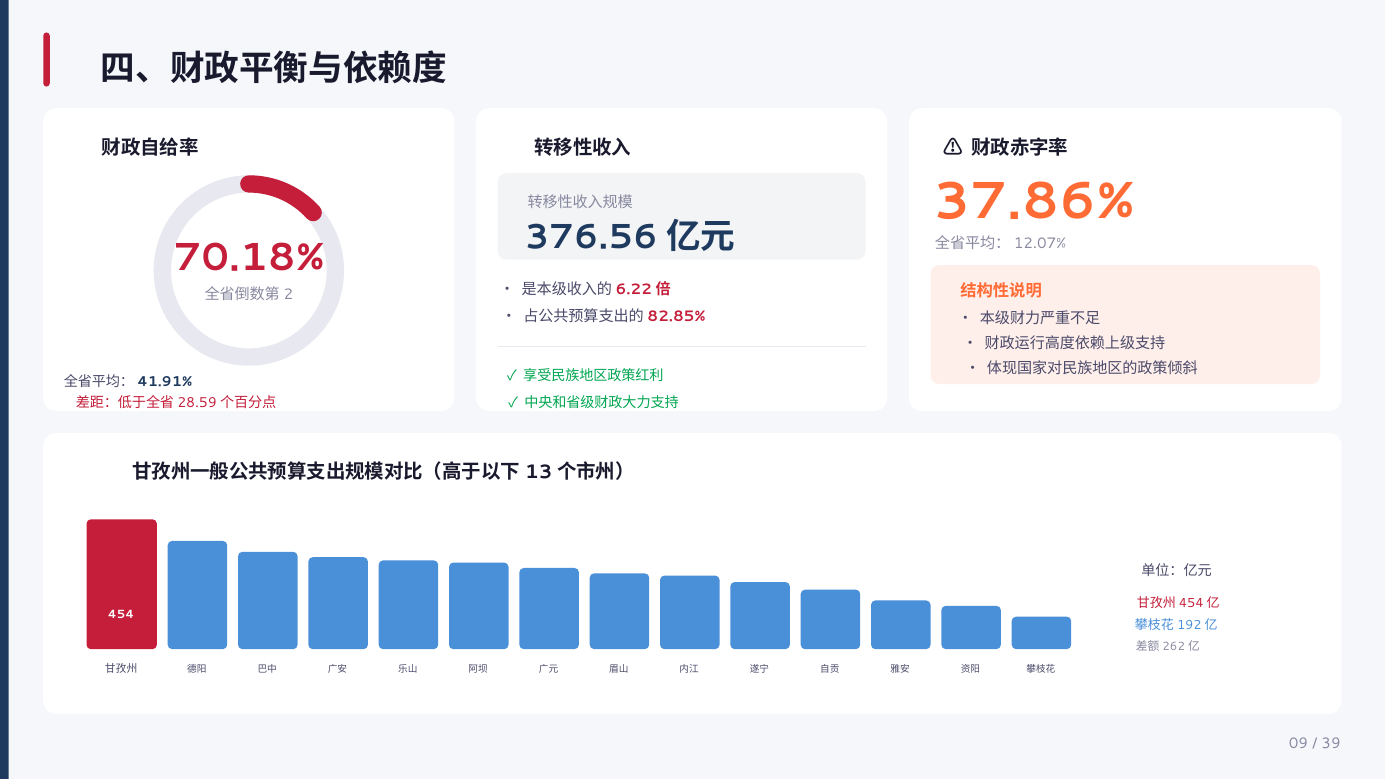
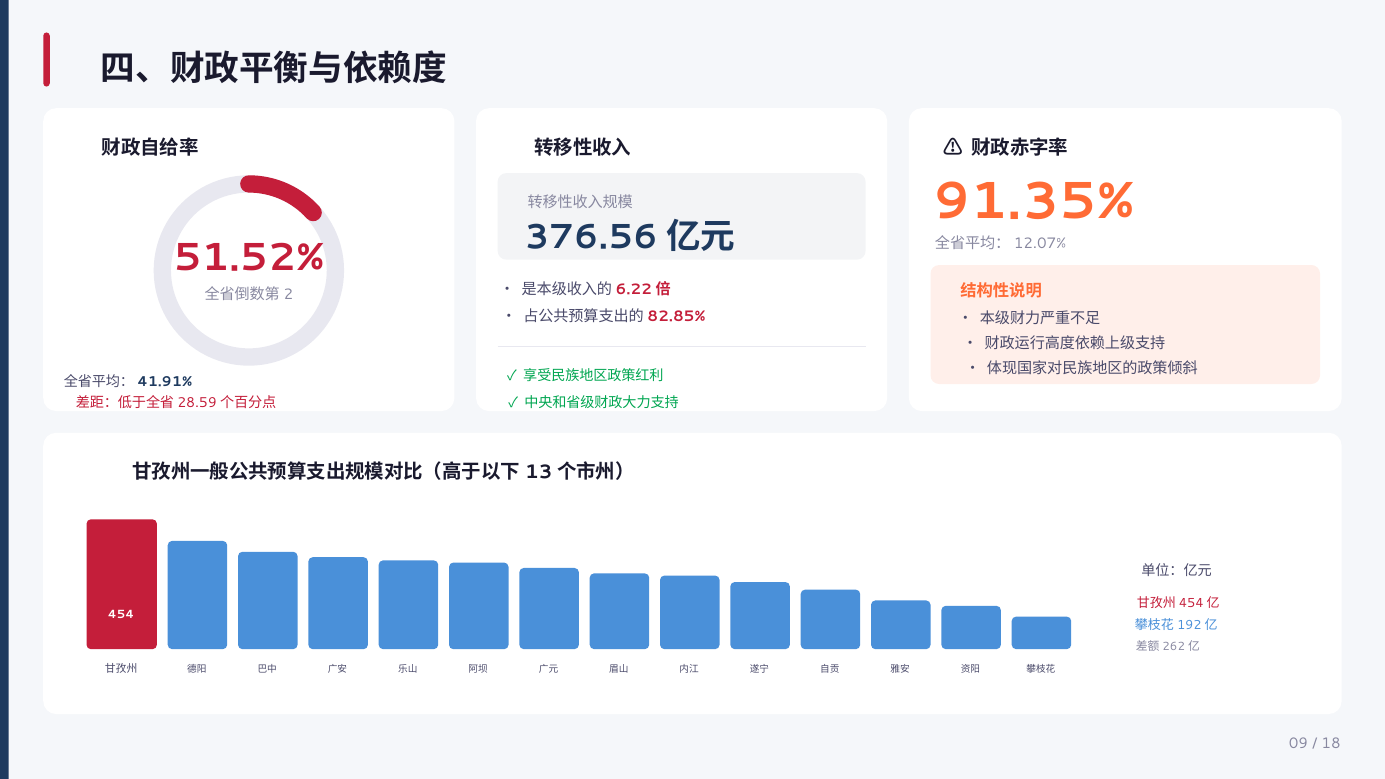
37.86%: 37.86% -> 91.35%
70.18%: 70.18% -> 51.52%
39: 39 -> 18
